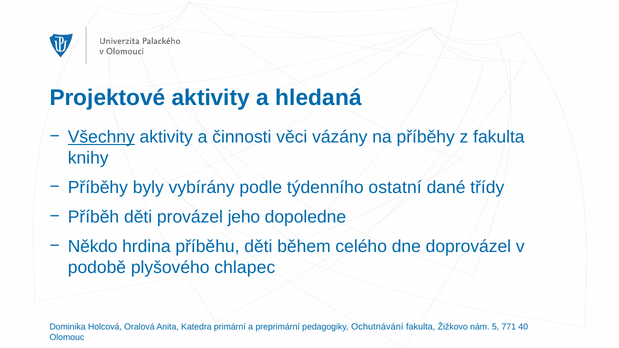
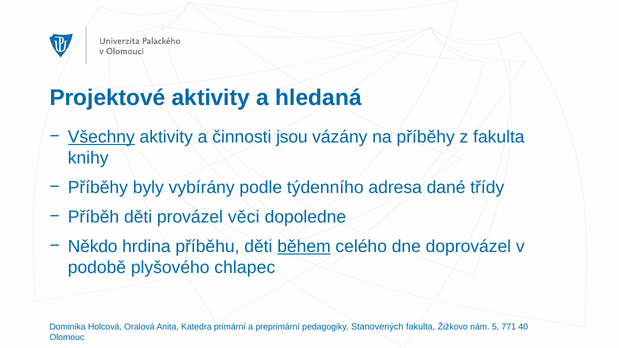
věci: věci -> jsou
ostatní: ostatní -> adresa
jeho: jeho -> věci
během underline: none -> present
Ochutnávání: Ochutnávání -> Stanovených
